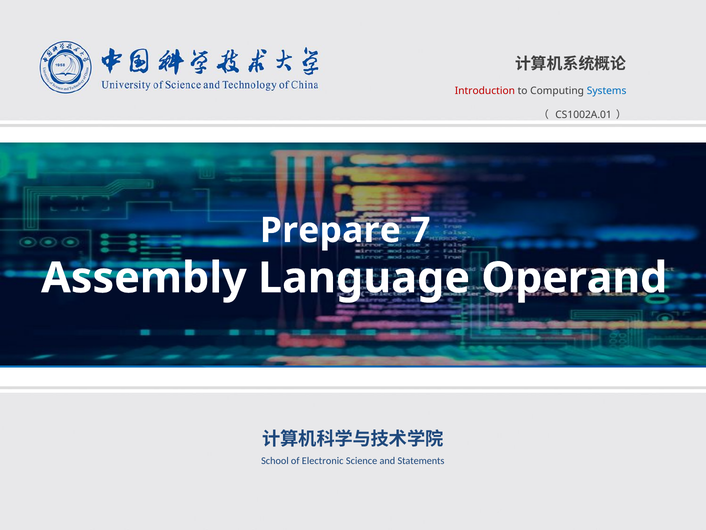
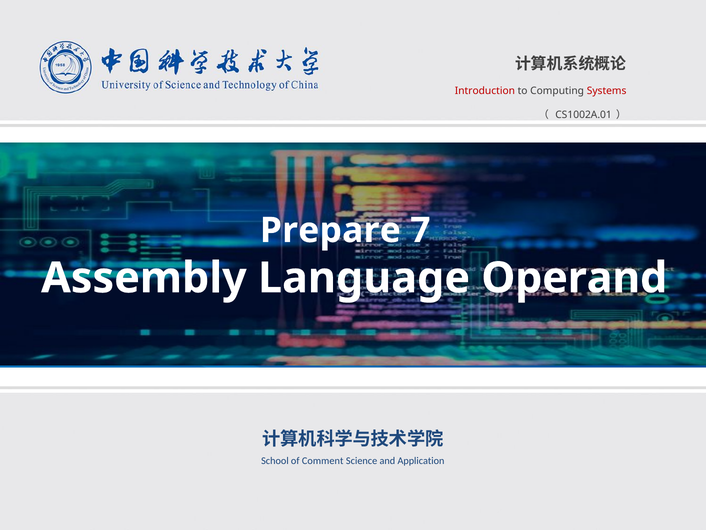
Systems colour: blue -> red
Electronic: Electronic -> Comment
Statements: Statements -> Application
